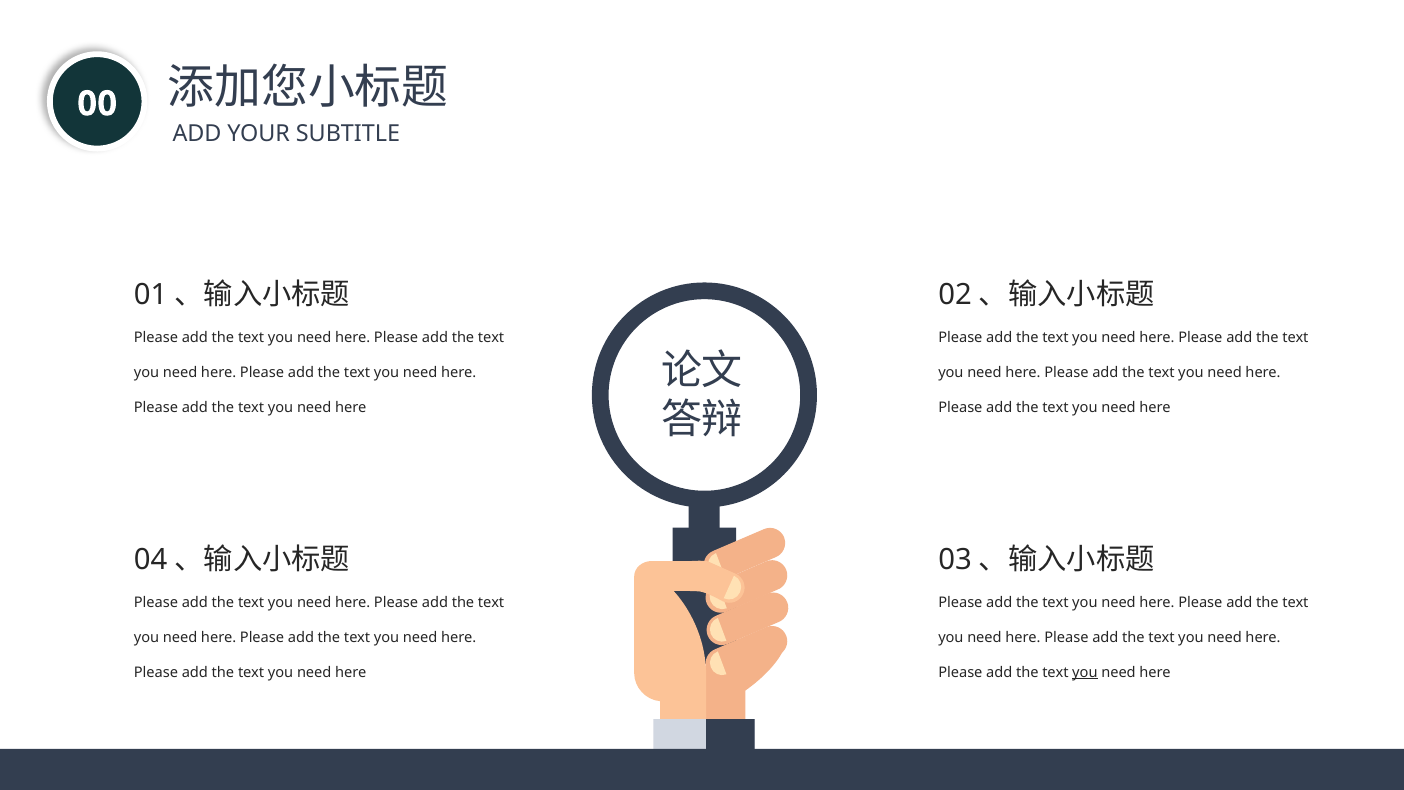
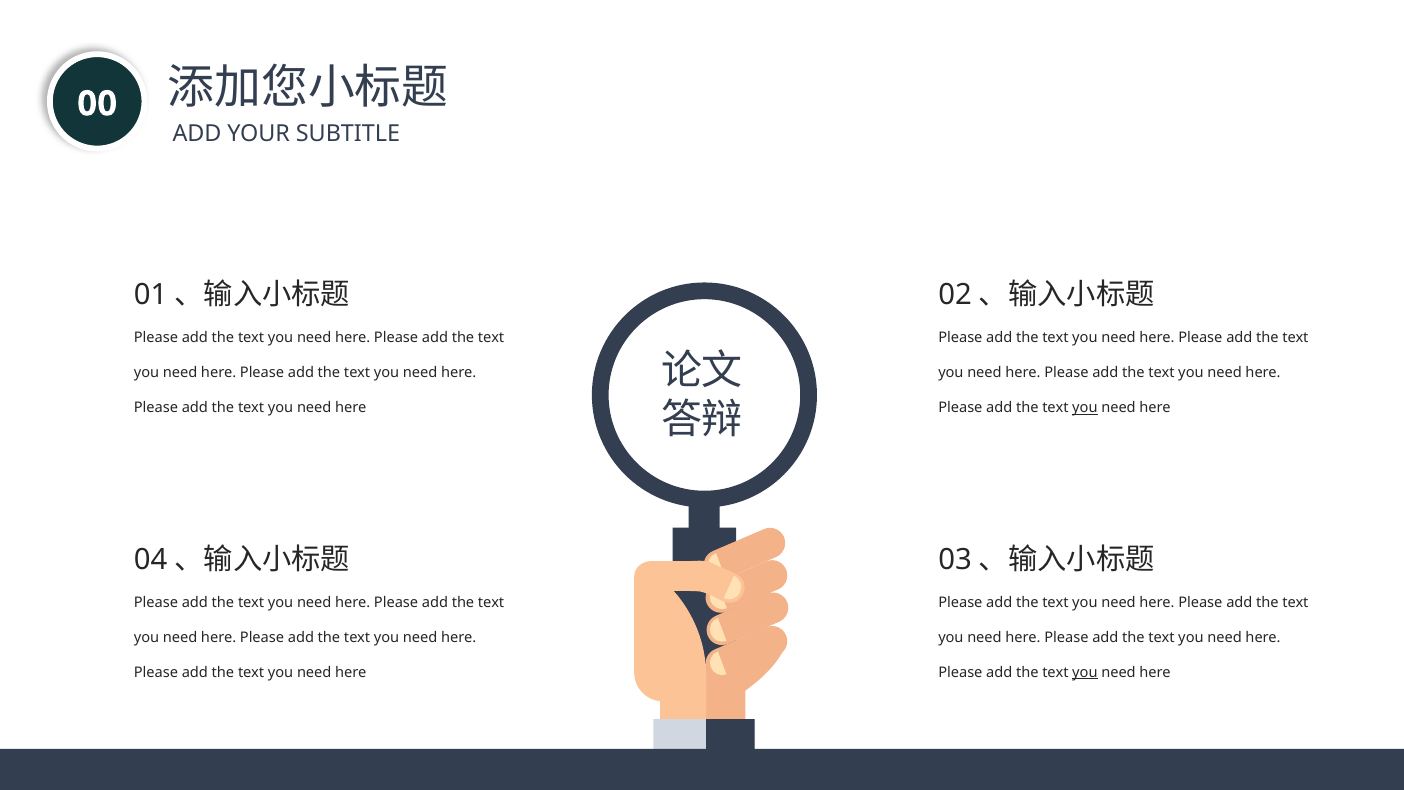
you at (1085, 408) underline: none -> present
